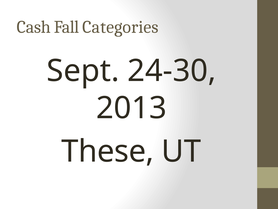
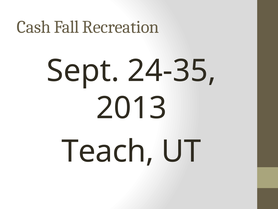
Categories: Categories -> Recreation
24-30: 24-30 -> 24-35
These: These -> Teach
